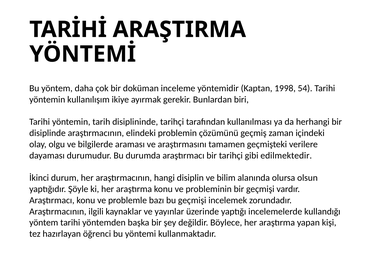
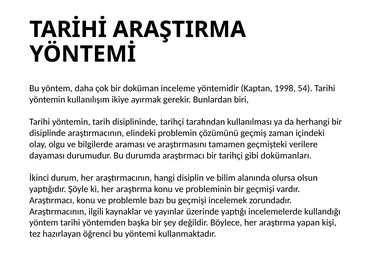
edilmektedir: edilmektedir -> dokümanları
